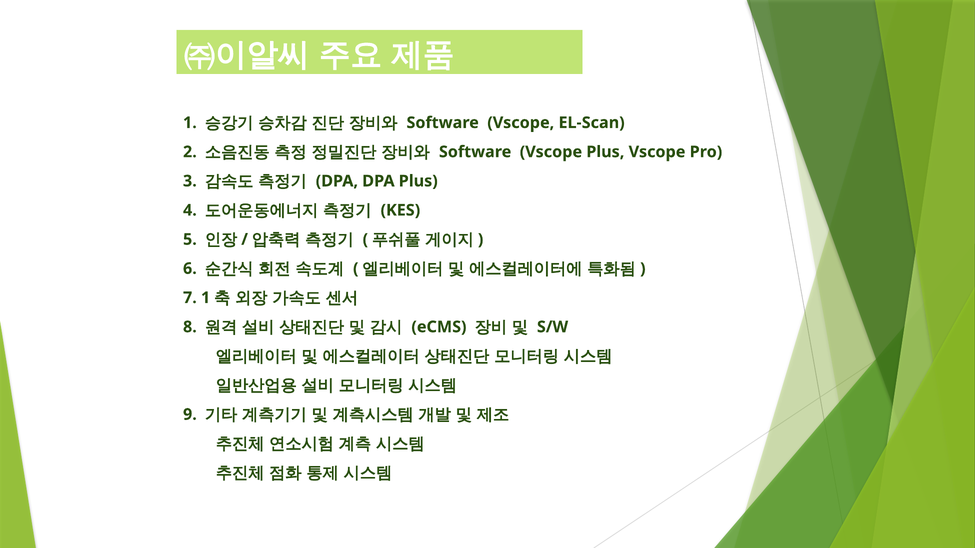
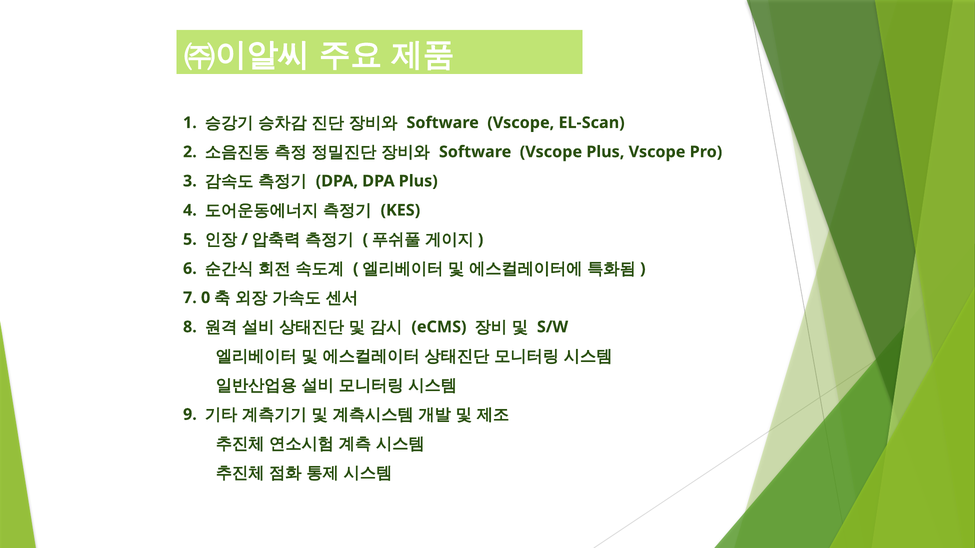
7 1: 1 -> 0
